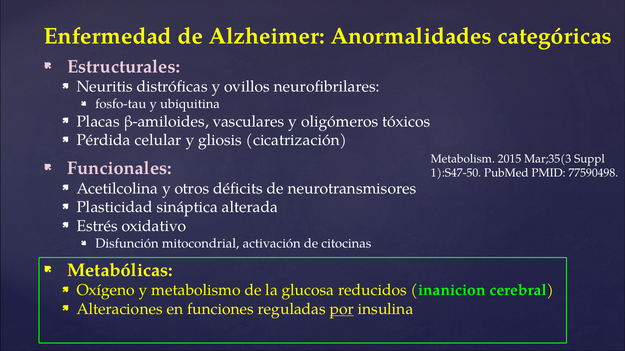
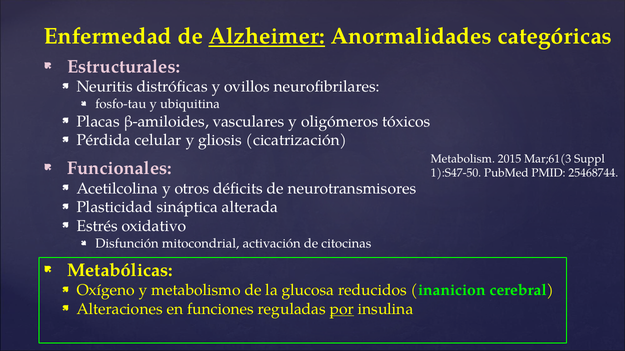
Alzheimer underline: none -> present
Mar;35(3: Mar;35(3 -> Mar;61(3
77590498: 77590498 -> 25468744
